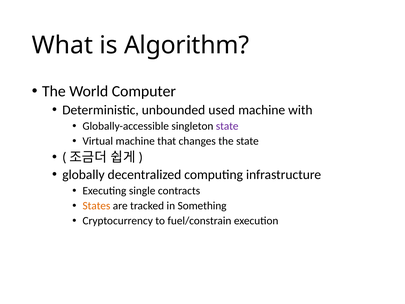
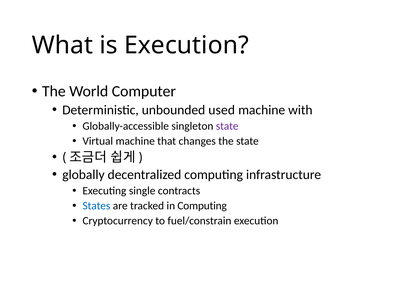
is Algorithm: Algorithm -> Execution
States colour: orange -> blue
in Something: Something -> Computing
